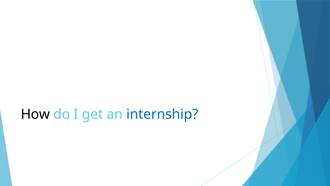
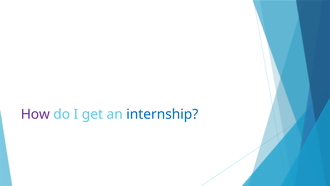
How colour: black -> purple
